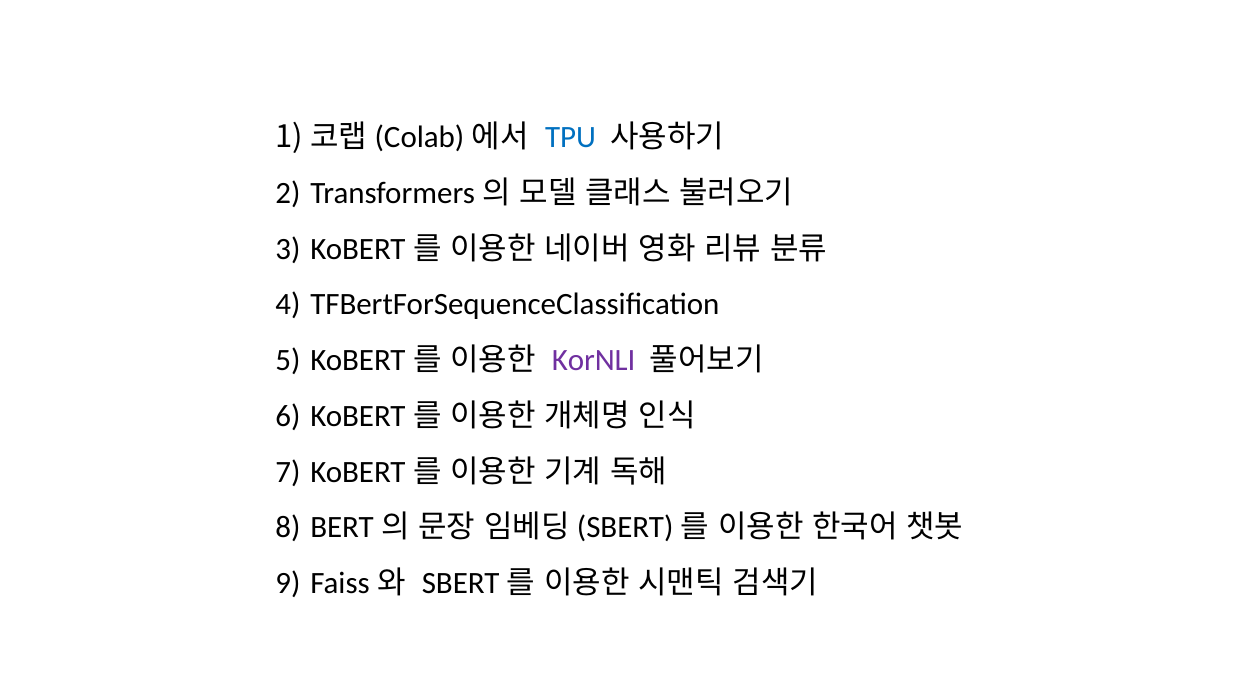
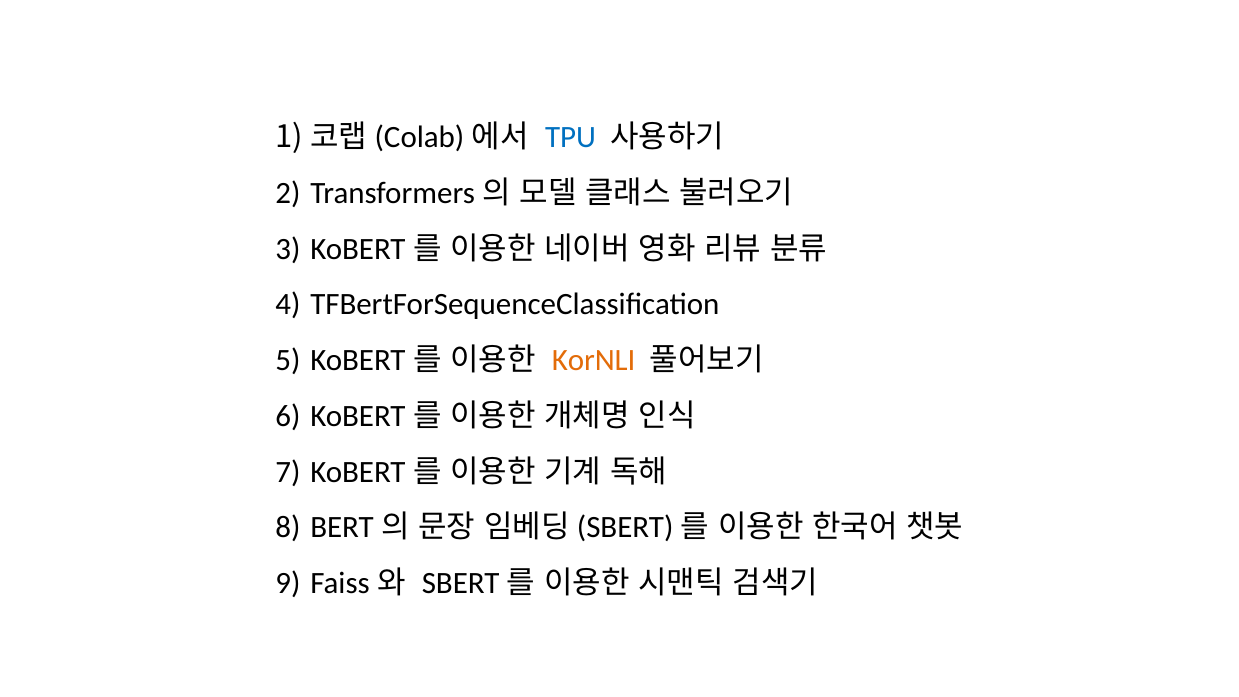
KorNLI colour: purple -> orange
